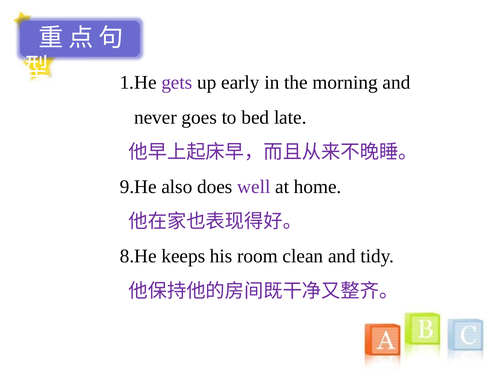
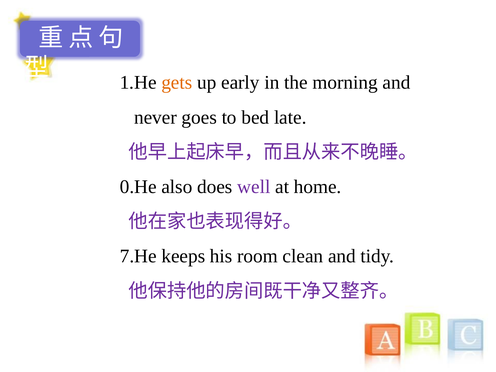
gets colour: purple -> orange
9.He: 9.He -> 0.He
8.He: 8.He -> 7.He
